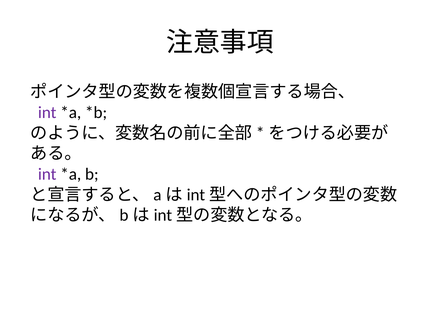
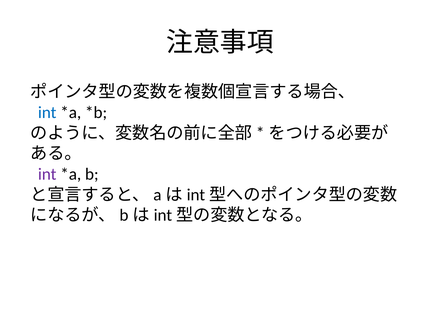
int at (47, 113) colour: purple -> blue
